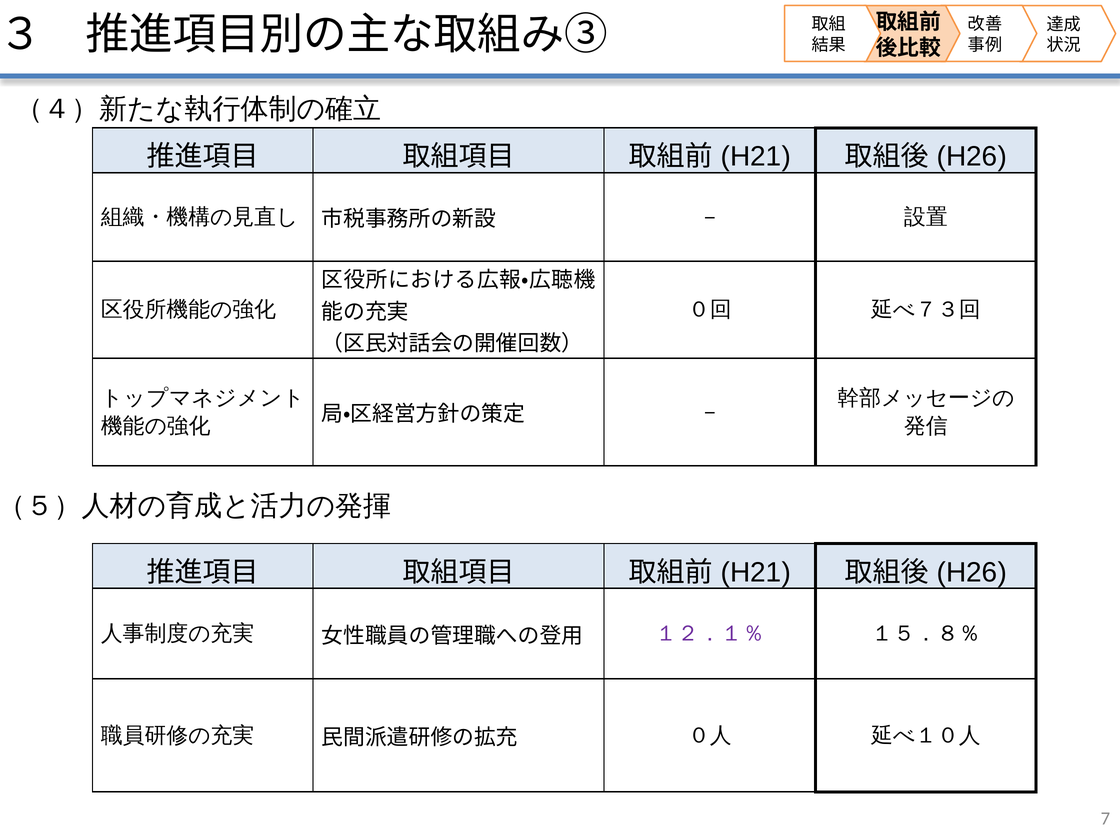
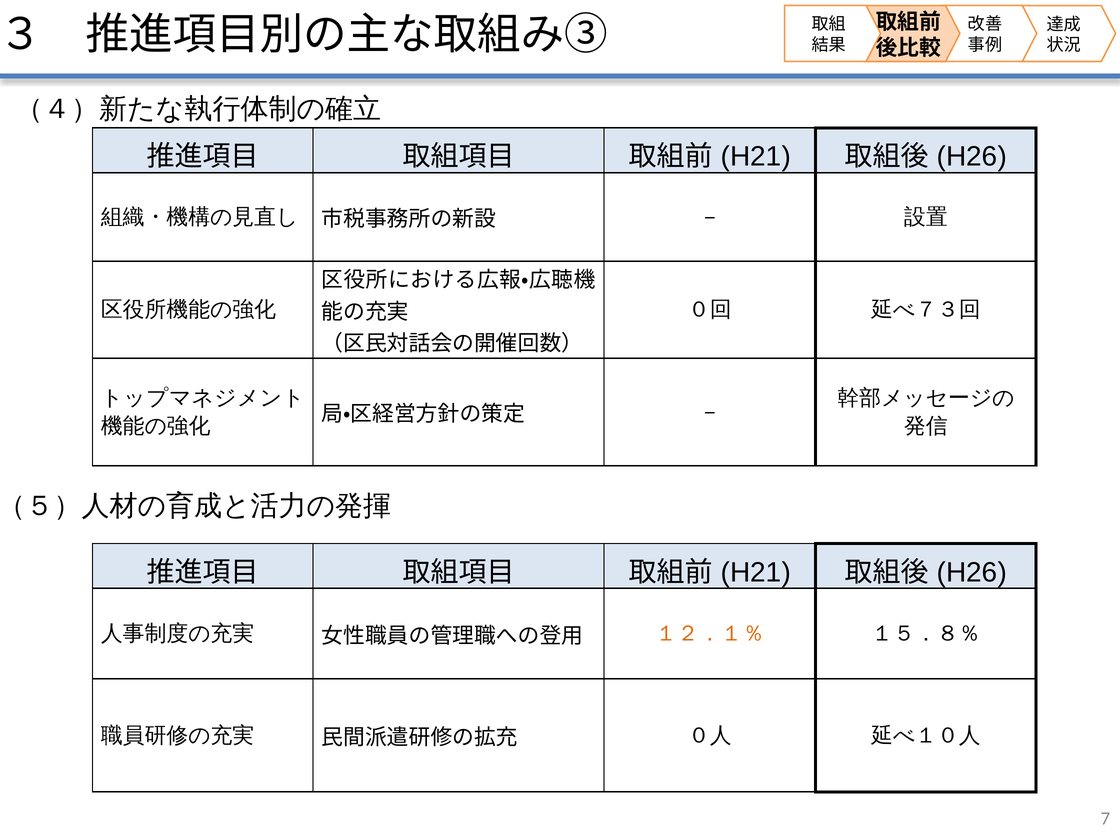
１２．１％ colour: purple -> orange
